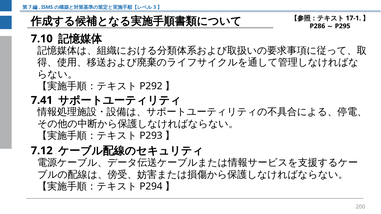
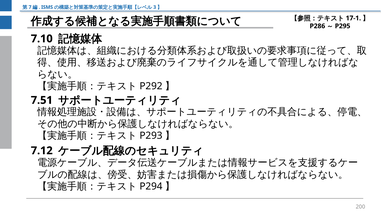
7.41: 7.41 -> 7.51
